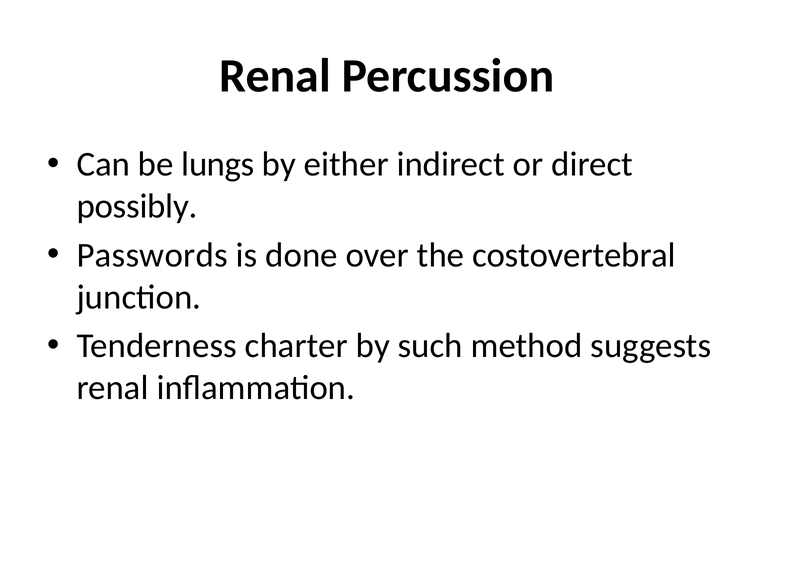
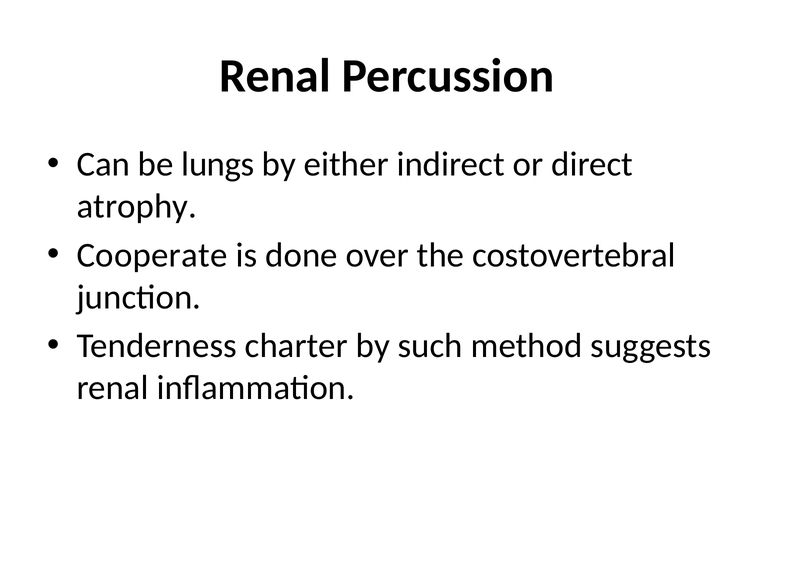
possibly: possibly -> atrophy
Passwords: Passwords -> Cooperate
